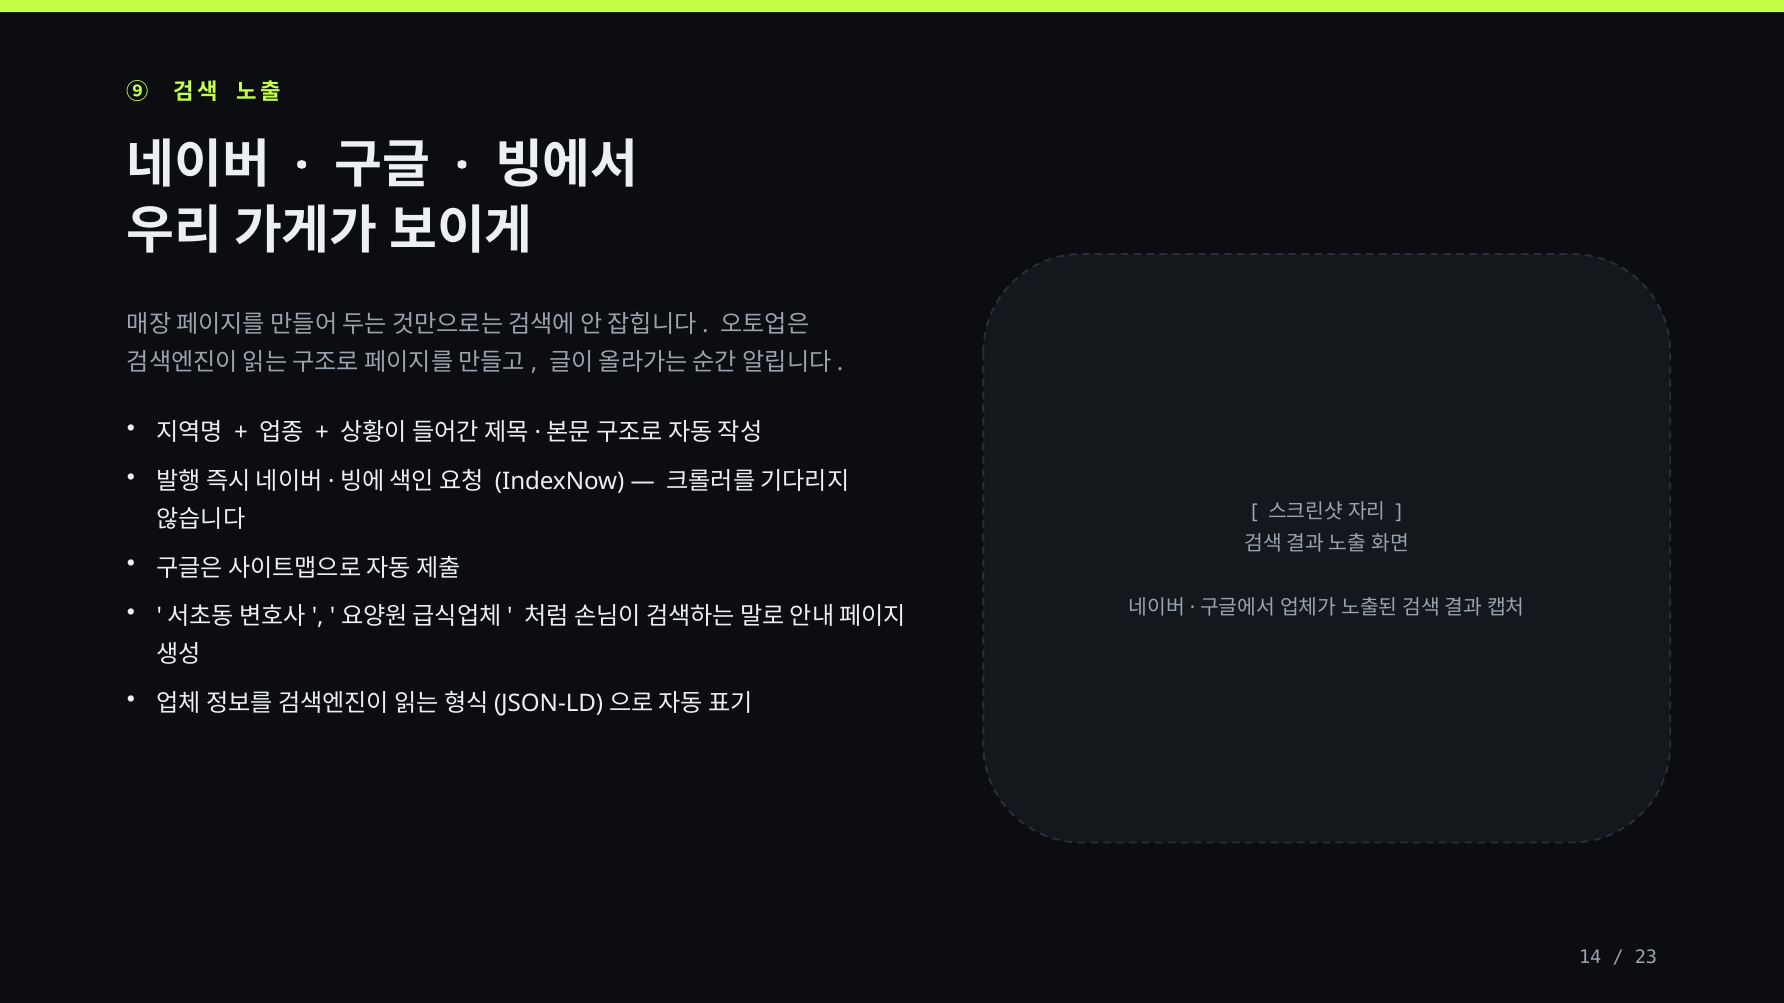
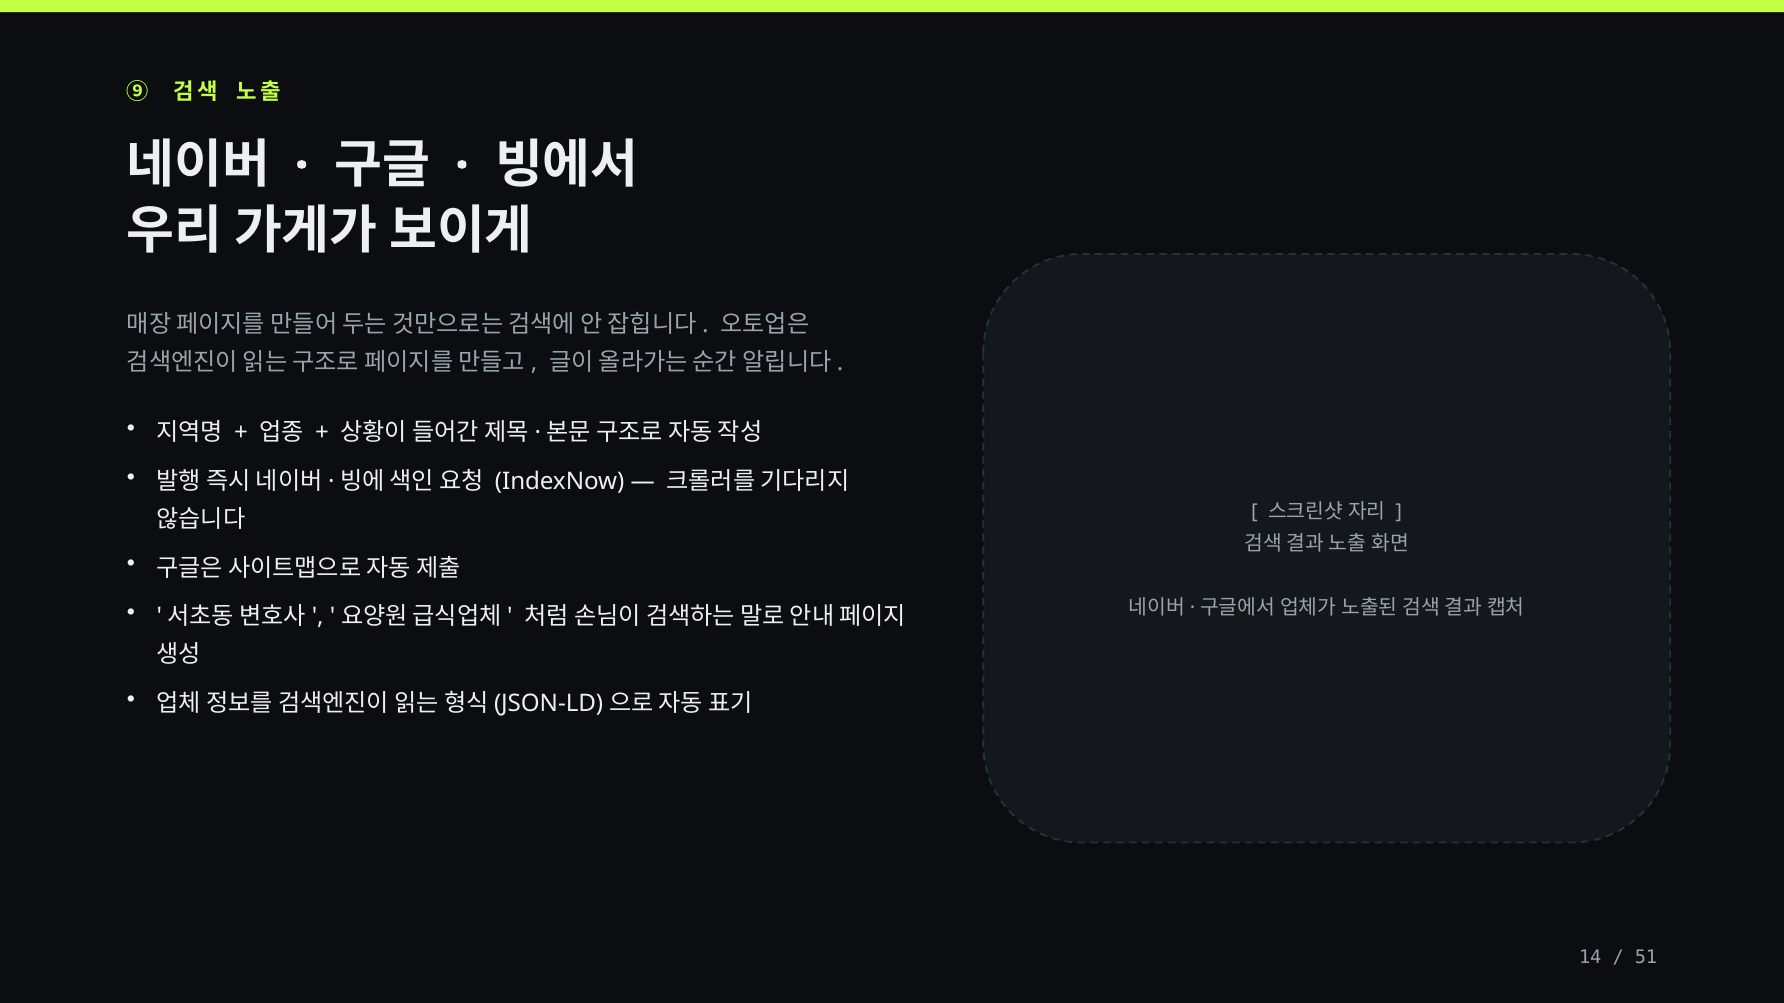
23: 23 -> 51
